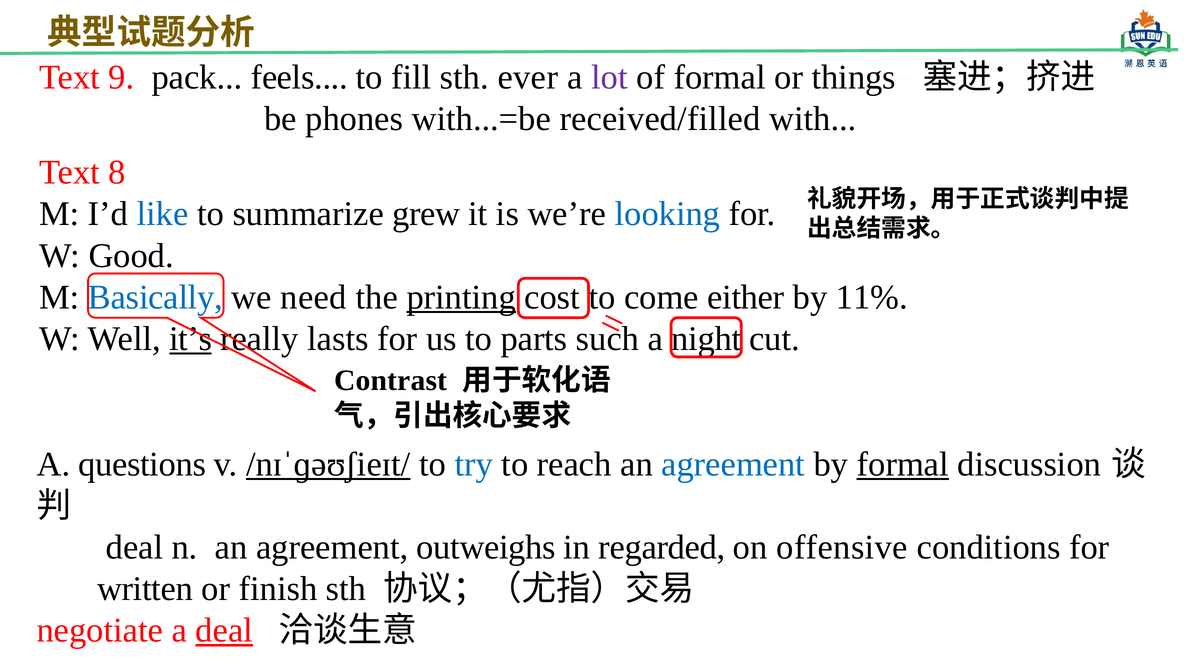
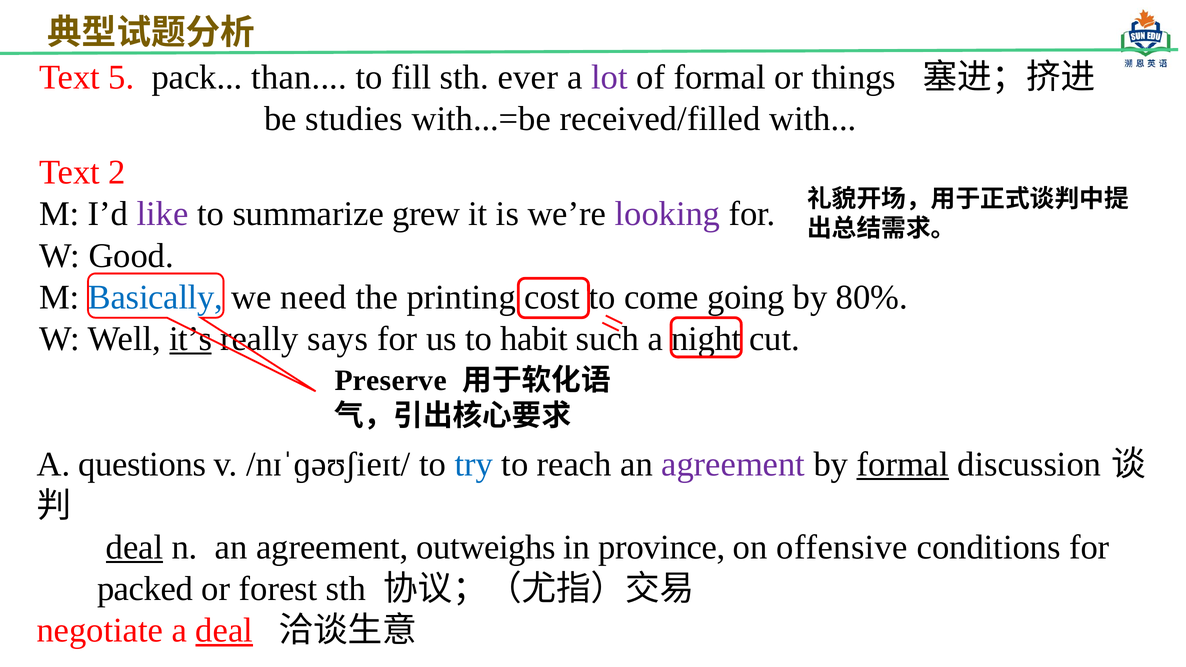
9: 9 -> 5
feels: feels -> than
phones: phones -> studies
8: 8 -> 2
like colour: blue -> purple
looking colour: blue -> purple
printing underline: present -> none
either: either -> going
11%: 11% -> 80%
lasts: lasts -> says
parts: parts -> habit
Contrast: Contrast -> Preserve
/nɪˈɡəʊʃieɪt/ underline: present -> none
agreement at (733, 464) colour: blue -> purple
deal at (134, 547) underline: none -> present
regarded: regarded -> province
written: written -> packed
finish: finish -> forest
